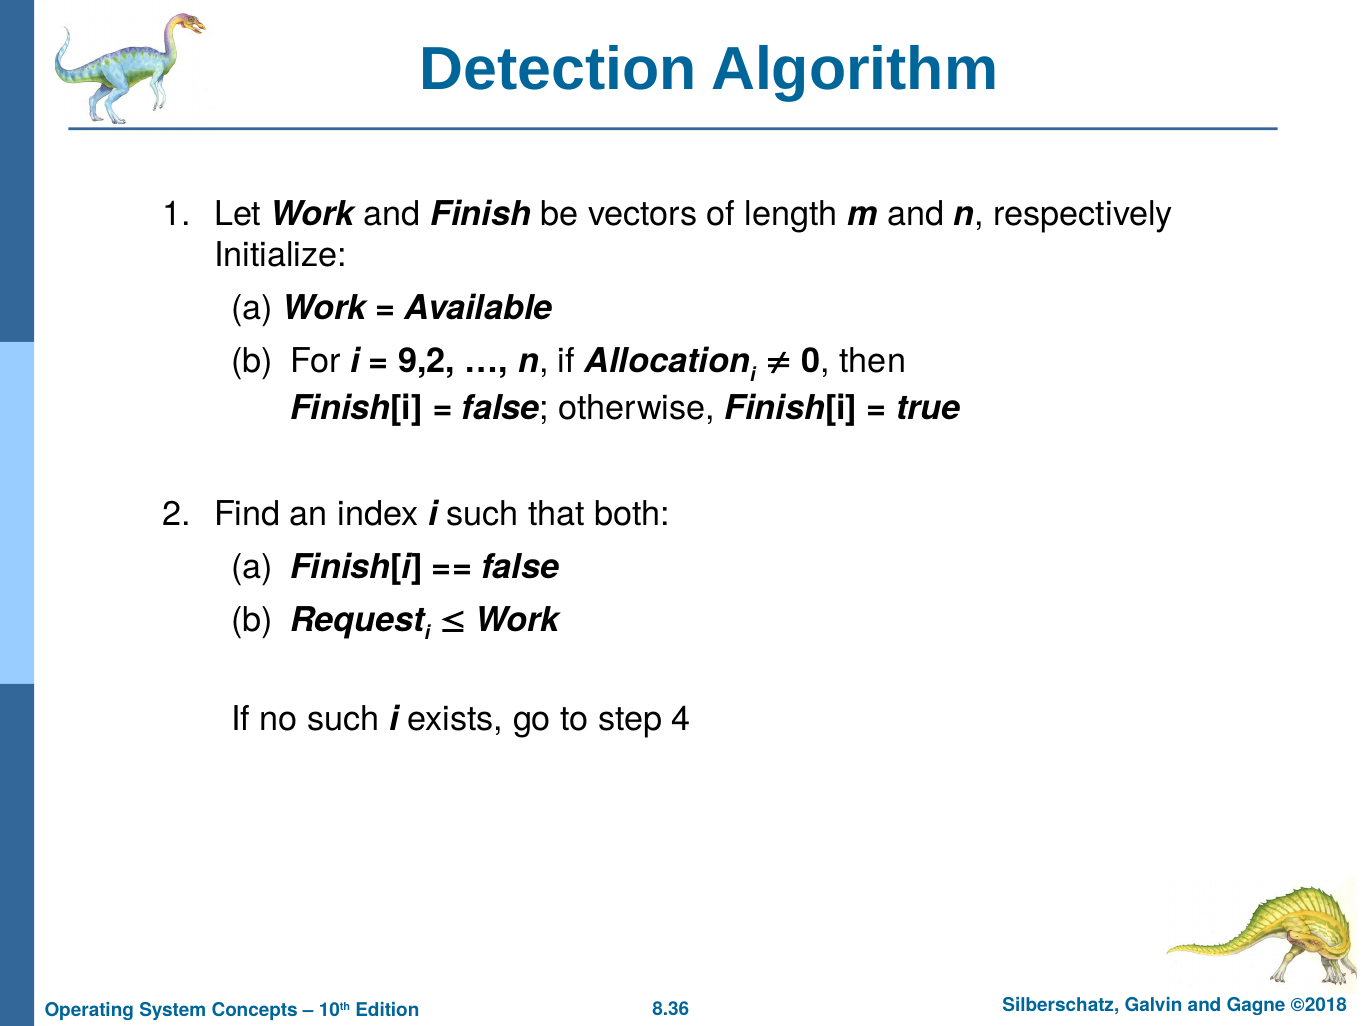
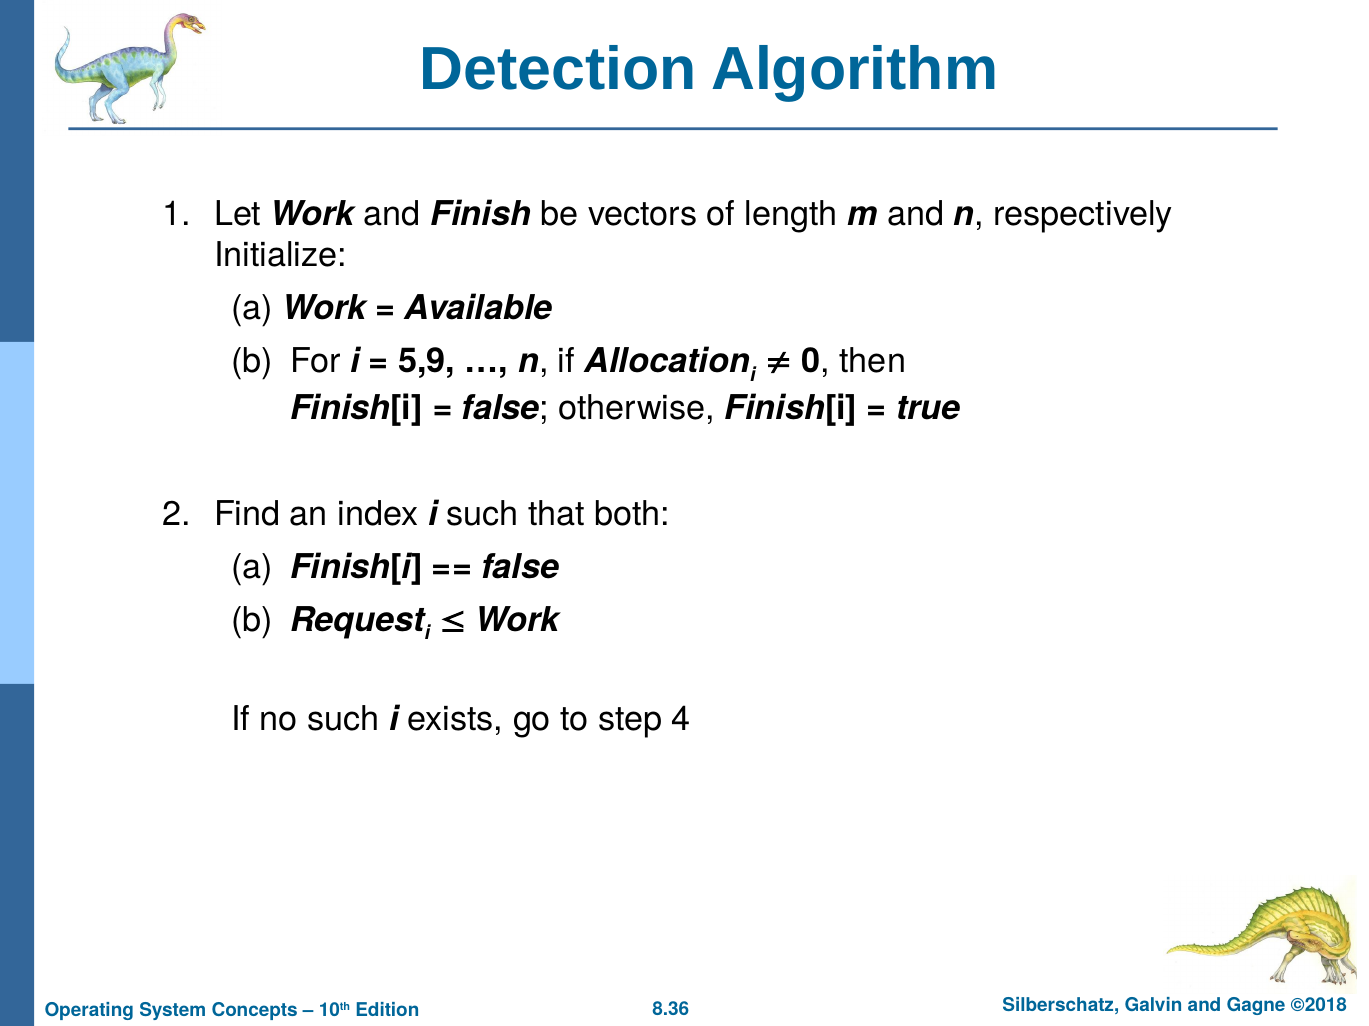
9,2: 9,2 -> 5,9
